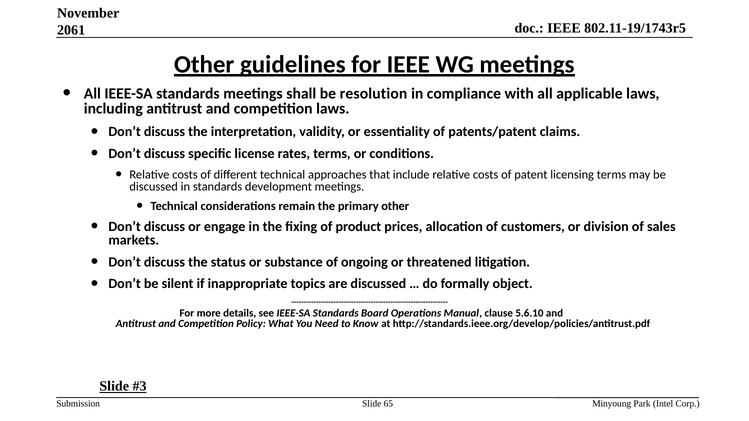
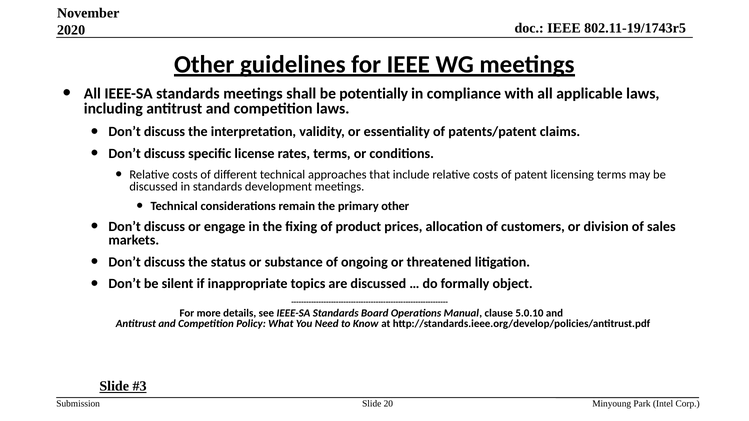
2061: 2061 -> 2020
resolution: resolution -> potentially
5.6.10: 5.6.10 -> 5.0.10
65: 65 -> 20
